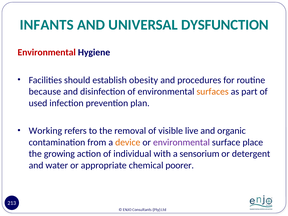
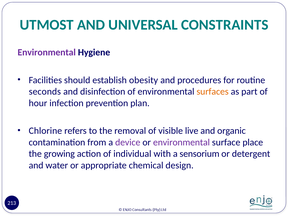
INFANTS: INFANTS -> UTMOST
DYSFUNCTION: DYSFUNCTION -> CONSTRAINTS
Environmental at (47, 52) colour: red -> purple
because: because -> seconds
used: used -> hour
Working: Working -> Chlorine
device colour: orange -> purple
poorer: poorer -> design
